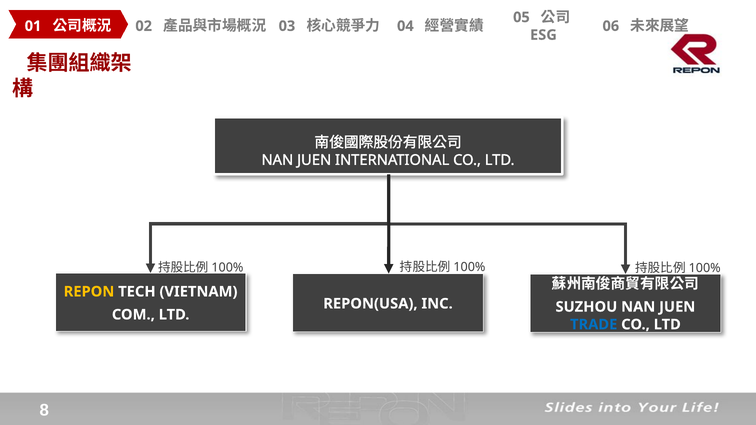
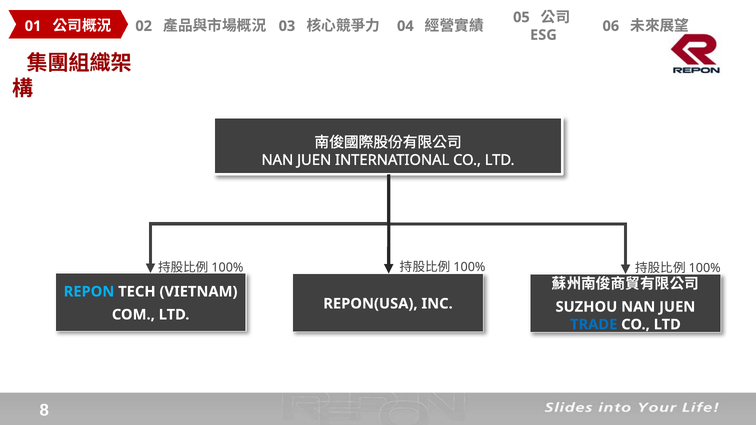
REPON colour: yellow -> light blue
